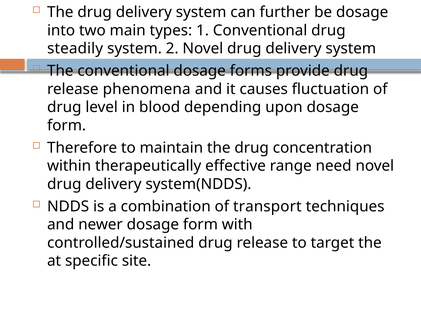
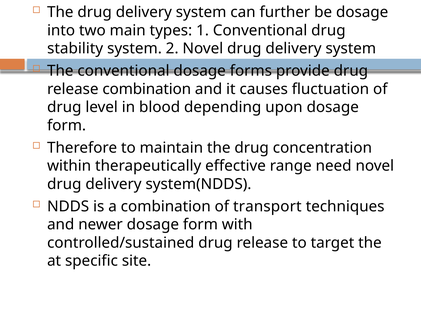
steadily: steadily -> stability
release phenomena: phenomena -> combination
